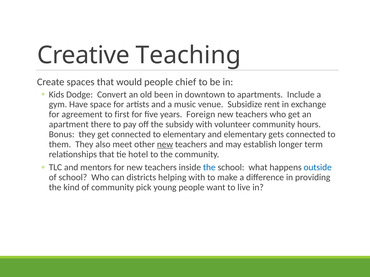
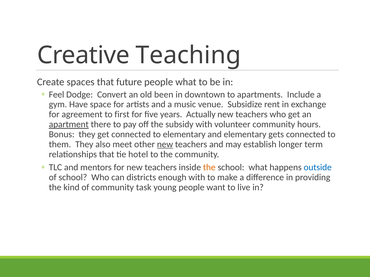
would: would -> future
people chief: chief -> what
Kids: Kids -> Feel
Foreign: Foreign -> Actually
apartment underline: none -> present
the at (209, 168) colour: blue -> orange
helping: helping -> enough
pick: pick -> task
